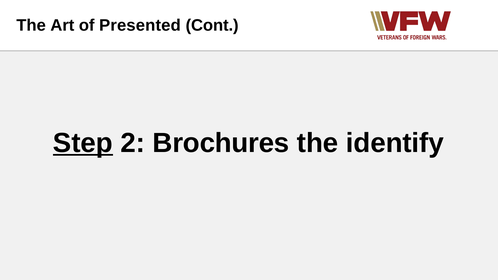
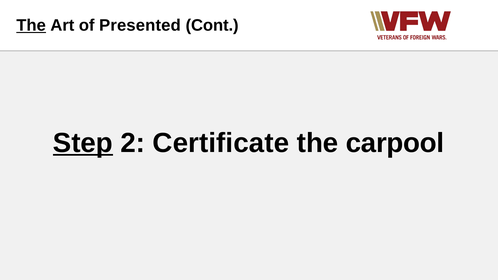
The at (31, 25) underline: none -> present
Brochures: Brochures -> Certificate
identify: identify -> carpool
